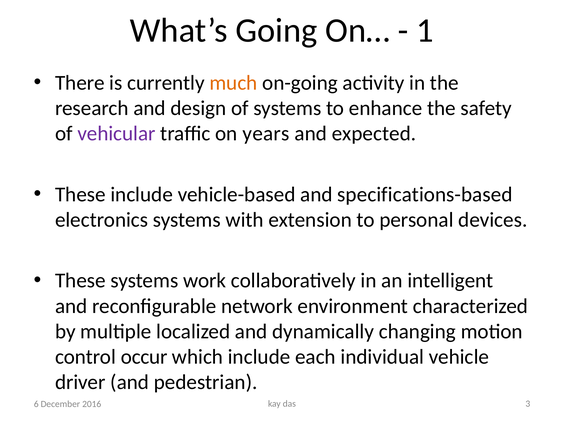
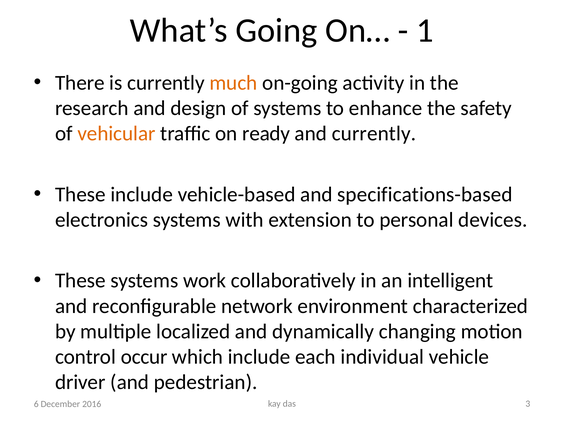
vehicular colour: purple -> orange
years: years -> ready
and expected: expected -> currently
